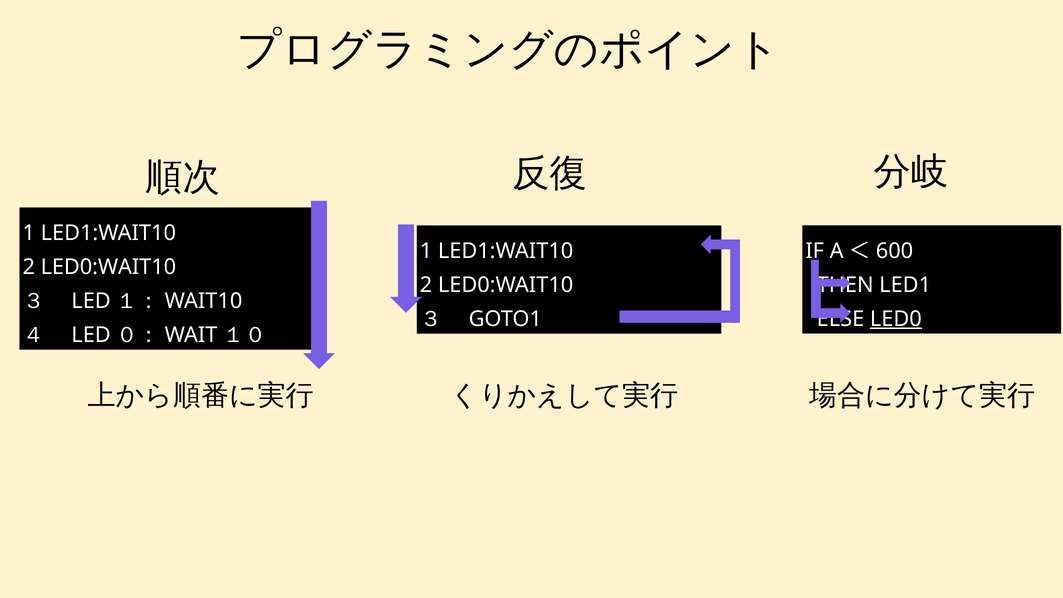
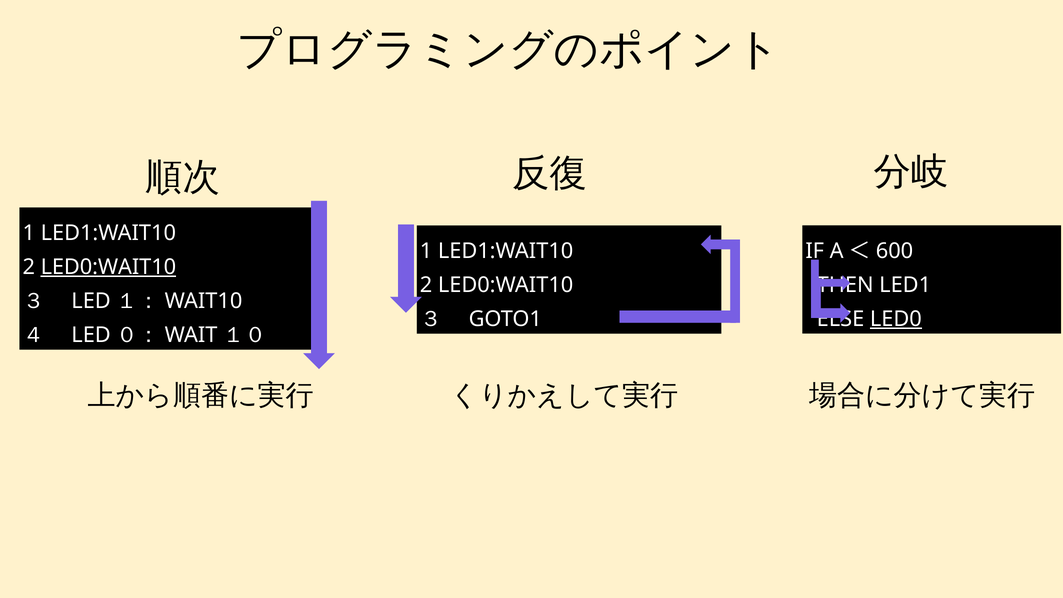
LED0:WAIT10 at (108, 267) underline: none -> present
